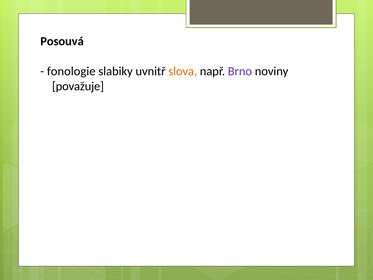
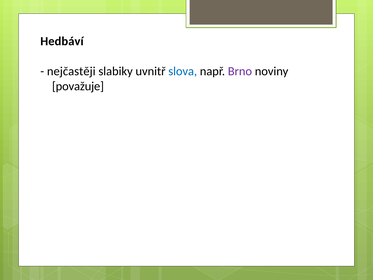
Posouvá: Posouvá -> Hedbáví
fonologie: fonologie -> nejčastěji
slova colour: orange -> blue
